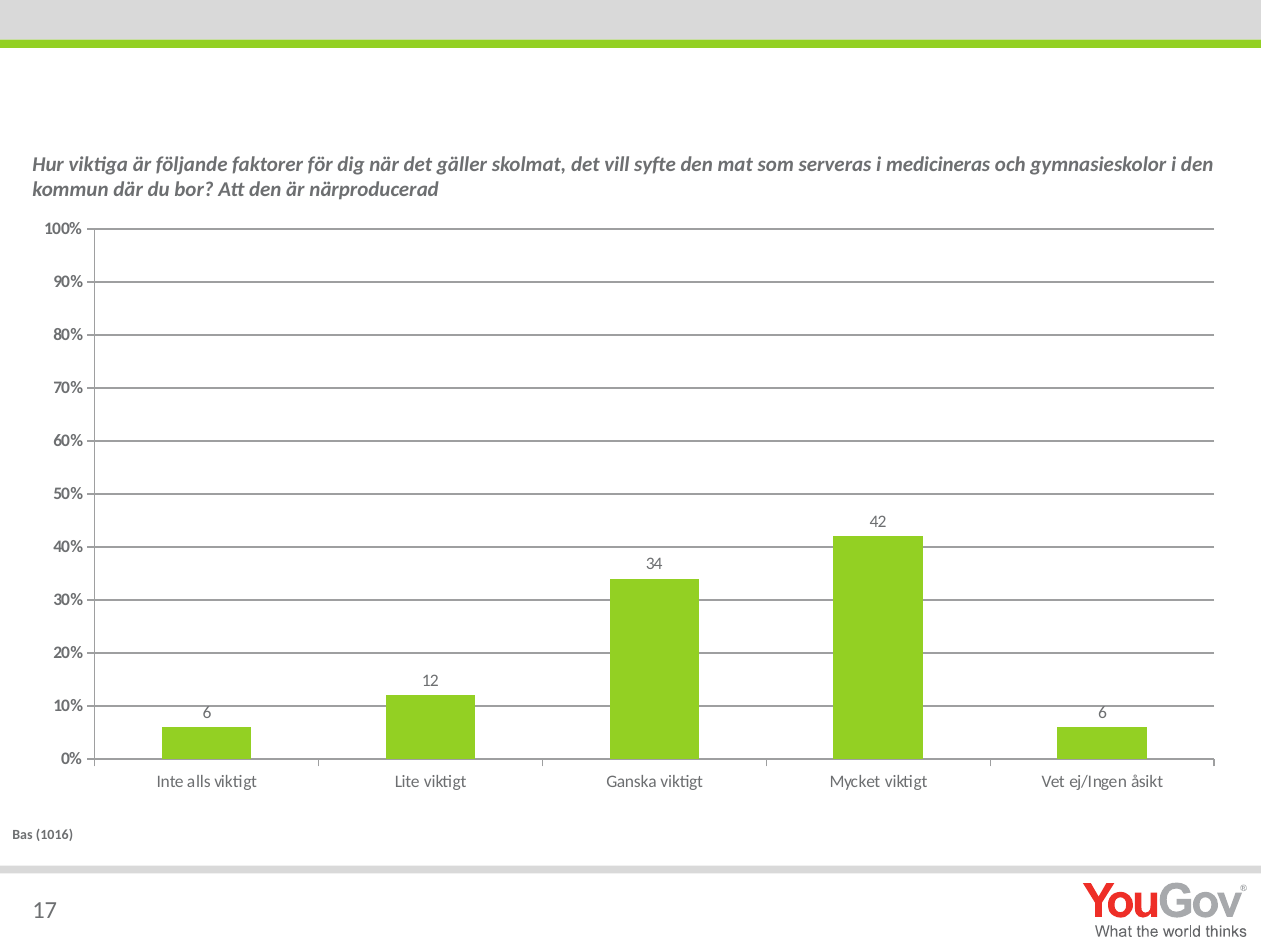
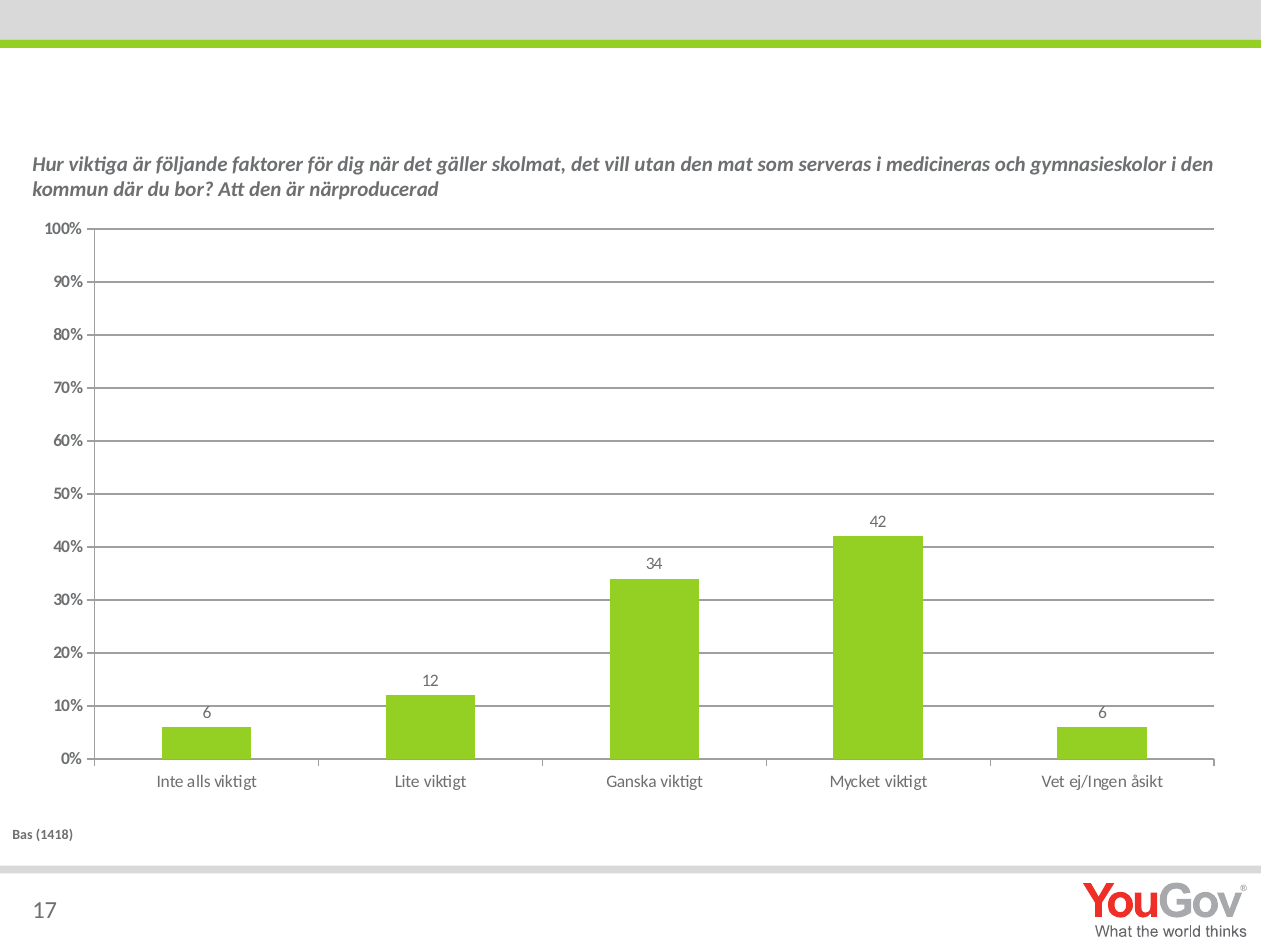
syfte: syfte -> utan
1016: 1016 -> 1418
